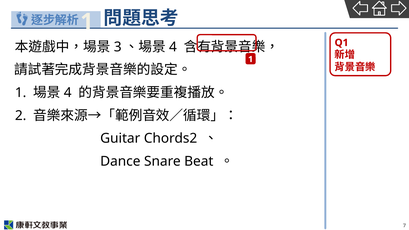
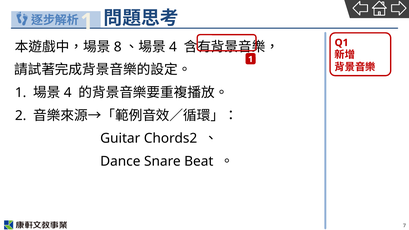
3: 3 -> 8
